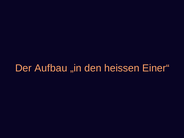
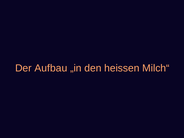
Einer“: Einer“ -> Milch“
